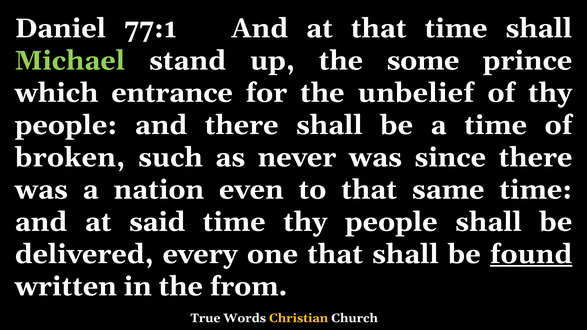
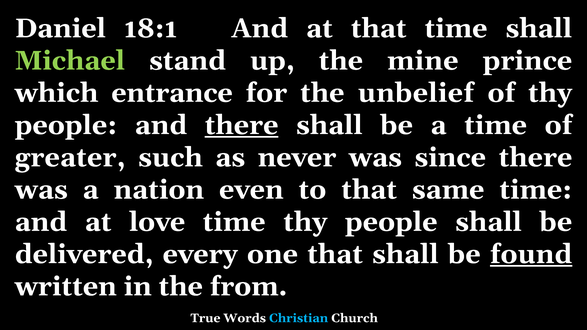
77:1: 77:1 -> 18:1
some: some -> mine
there at (242, 125) underline: none -> present
broken: broken -> greater
said: said -> love
Christian colour: yellow -> light blue
